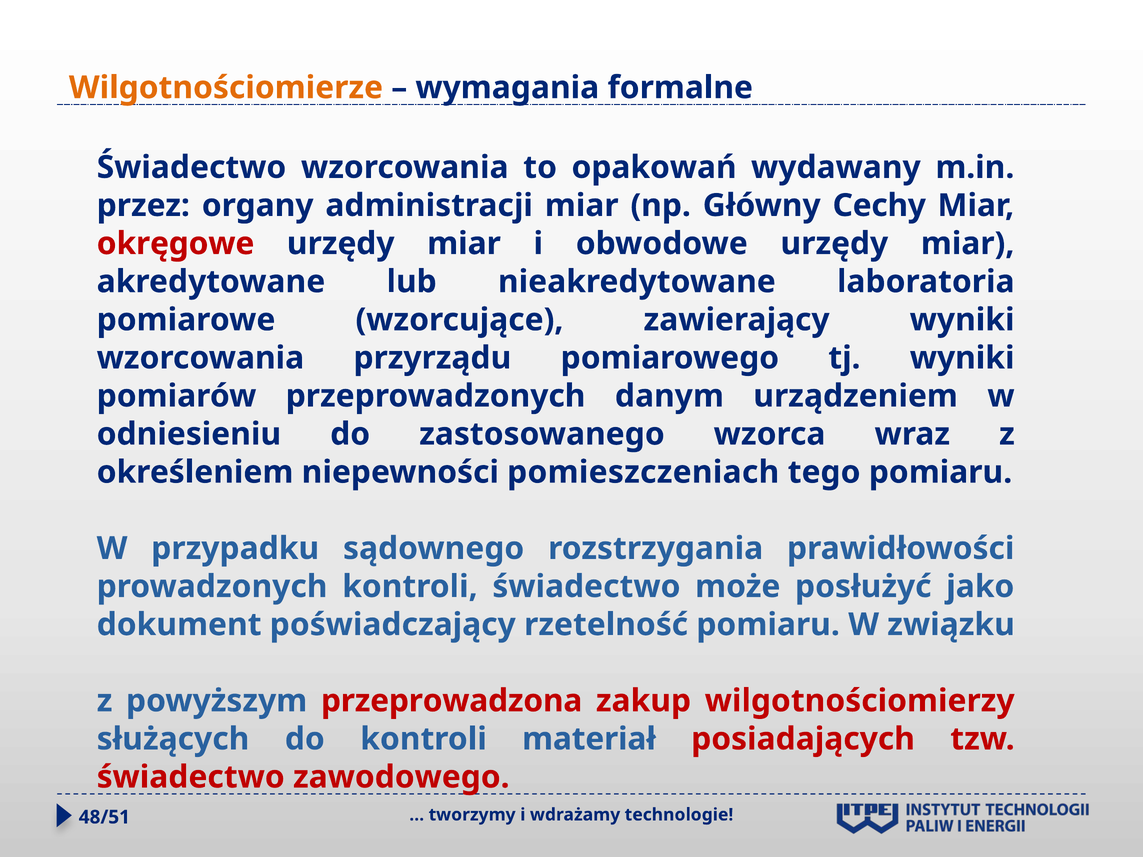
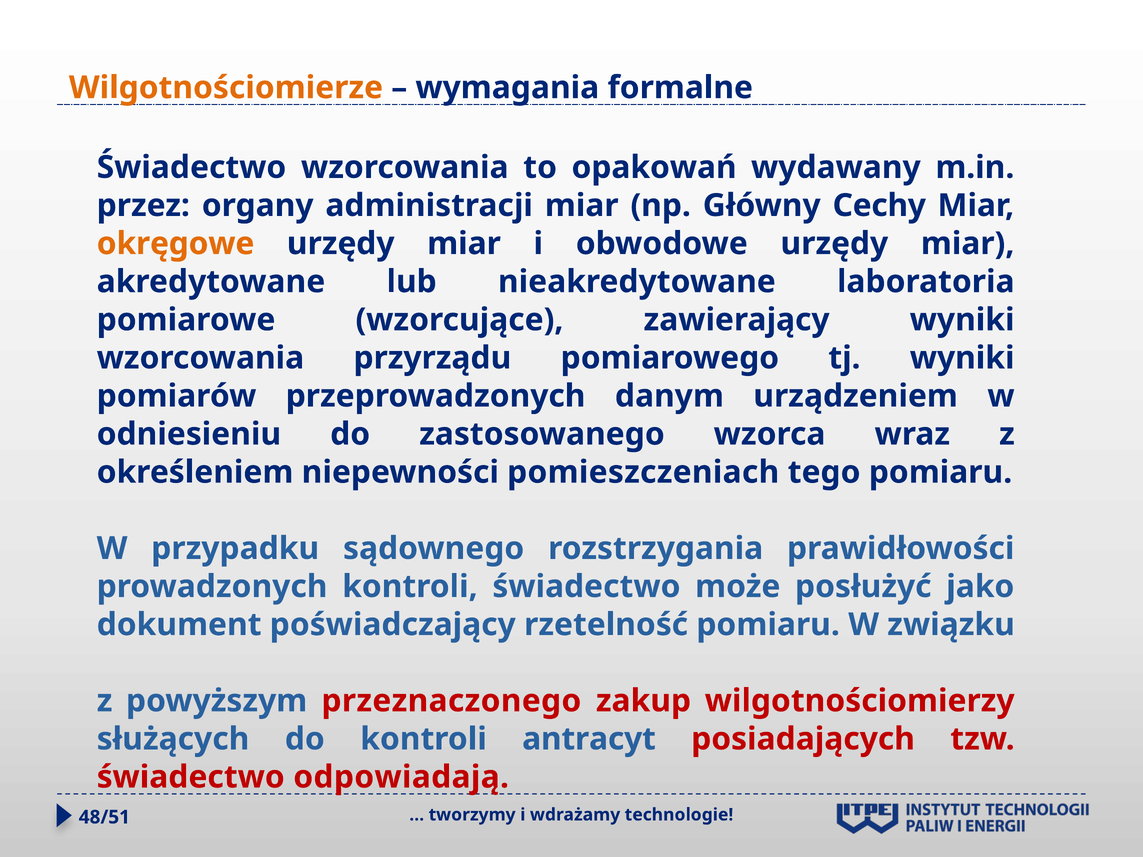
okręgowe colour: red -> orange
przeprowadzona: przeprowadzona -> przeznaczonego
materiał: materiał -> antracyt
zawodowego: zawodowego -> odpowiadają
